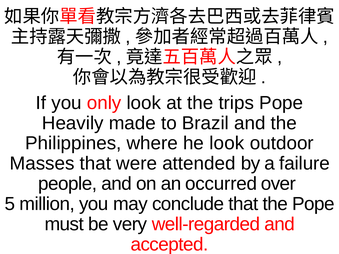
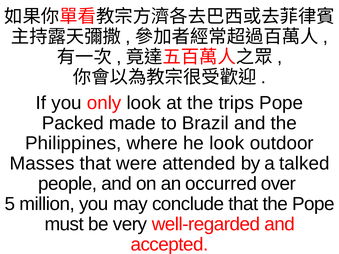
Heavily: Heavily -> Packed
failure: failure -> talked
